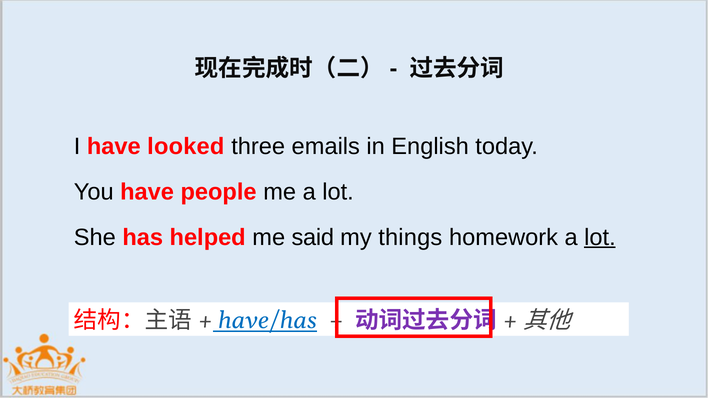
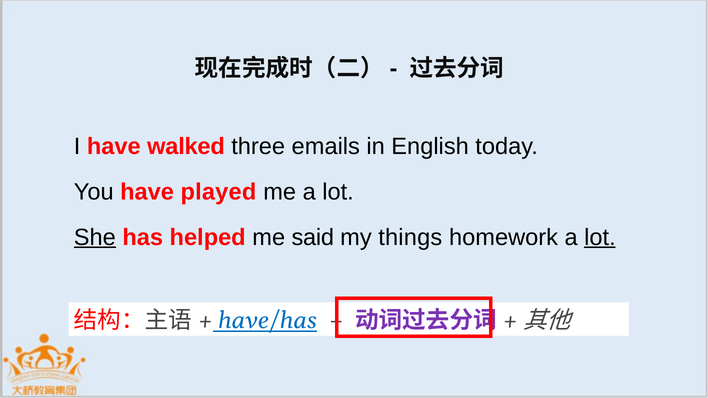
looked: looked -> walked
people: people -> played
She underline: none -> present
